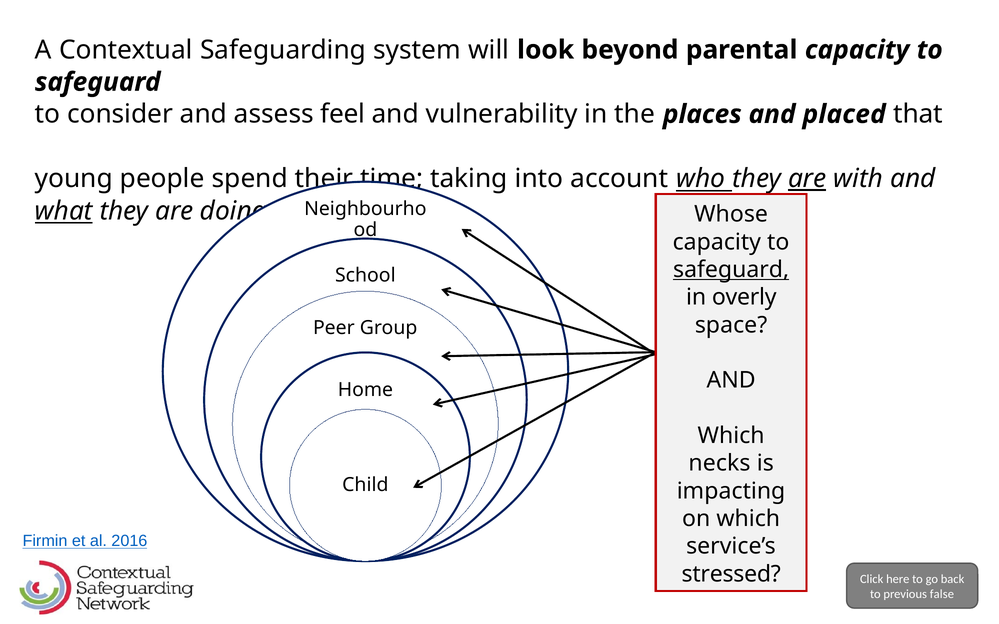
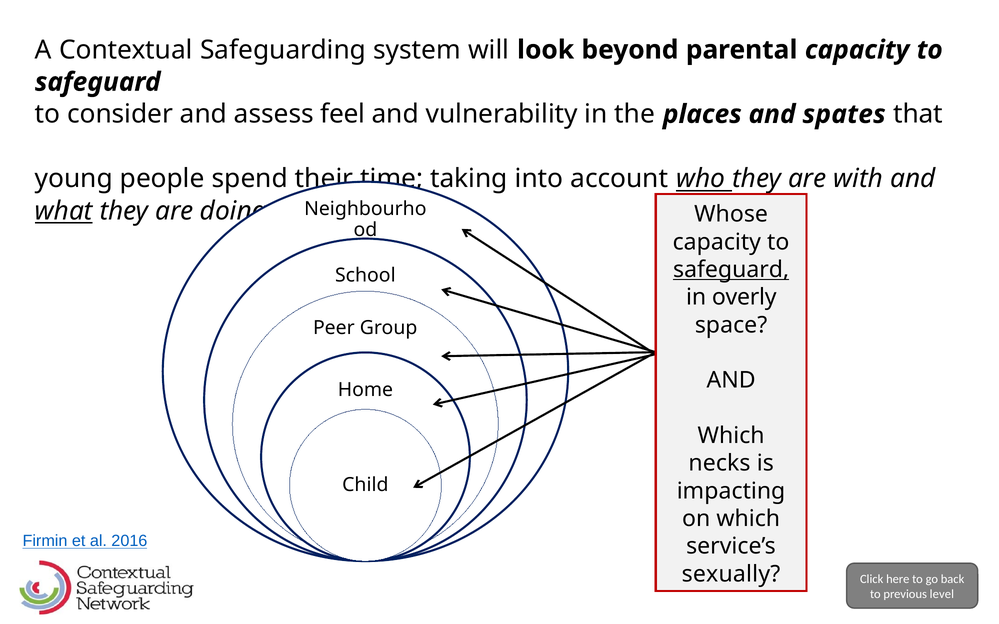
placed: placed -> spates
are at (807, 179) underline: present -> none
stressed: stressed -> sexually
false: false -> level
